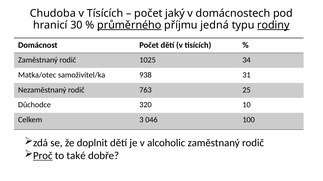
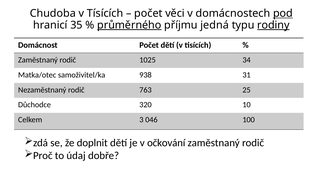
jaký: jaký -> věci
pod underline: none -> present
30: 30 -> 35
alcoholic: alcoholic -> očkování
Proč underline: present -> none
také: také -> údaj
